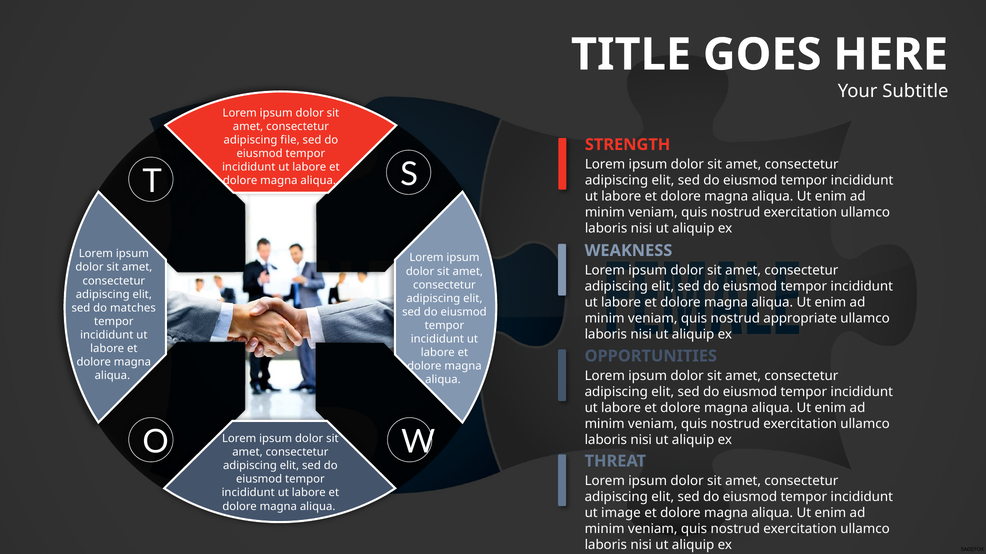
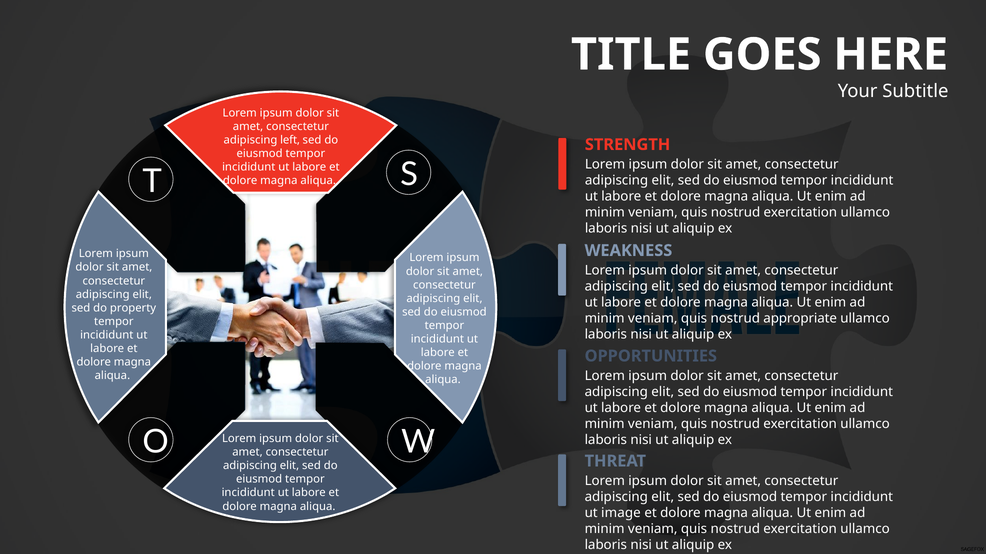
file: file -> left
matches: matches -> property
